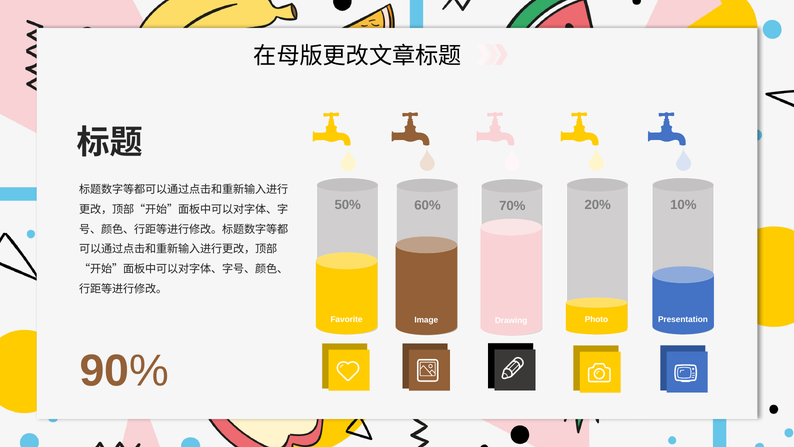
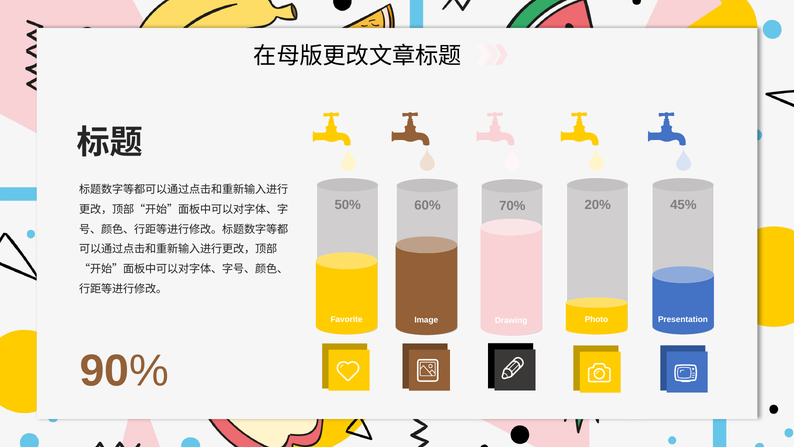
10%: 10% -> 45%
